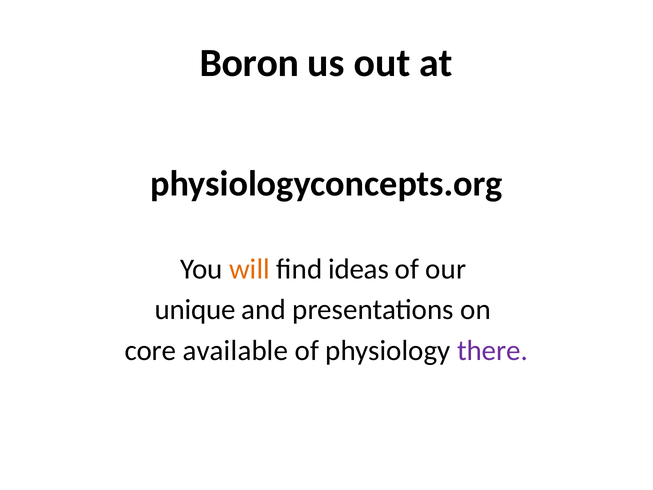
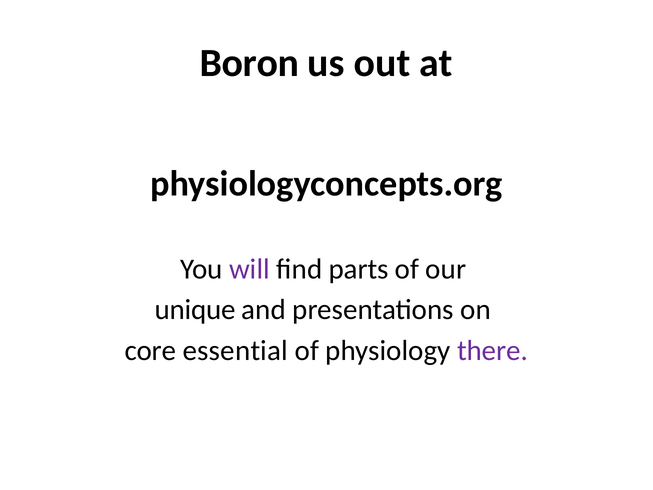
will colour: orange -> purple
ideas: ideas -> parts
available: available -> essential
